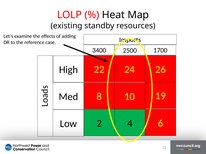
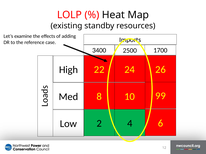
19: 19 -> 99
